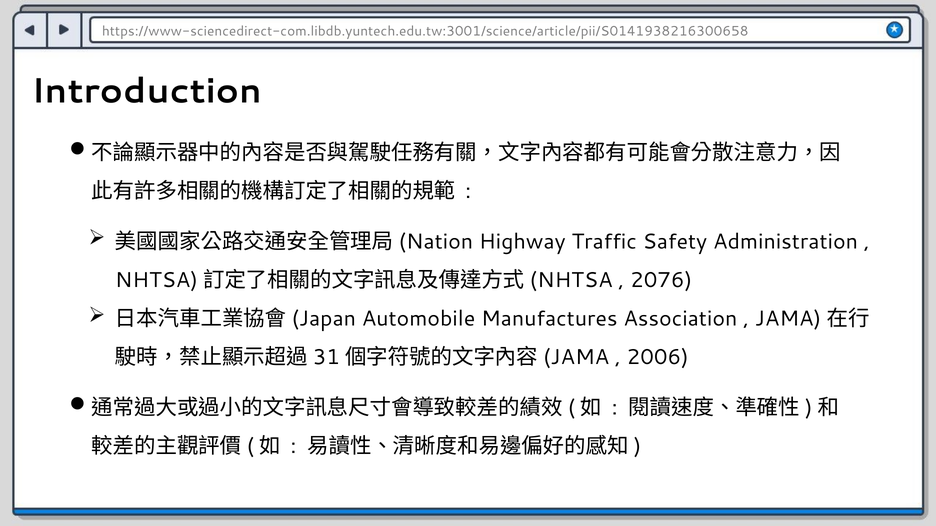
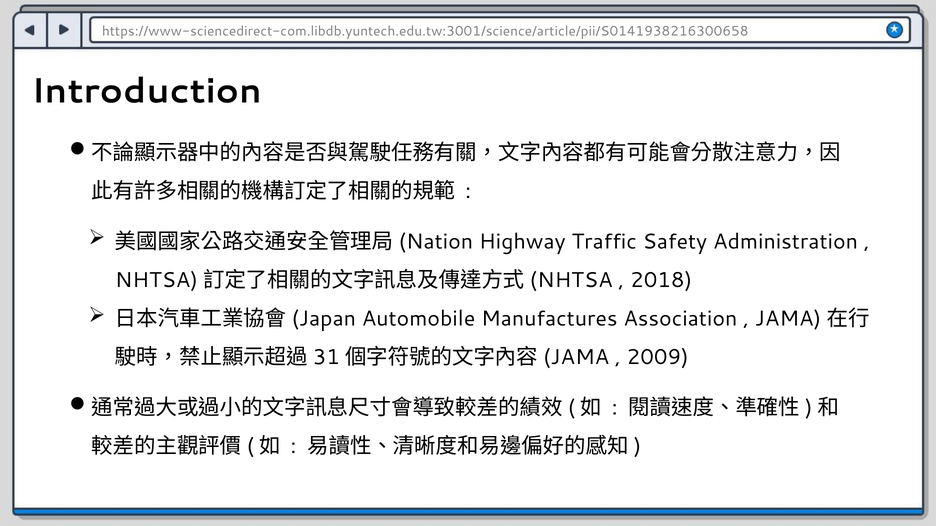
2076: 2076 -> 2018
2006: 2006 -> 2009
